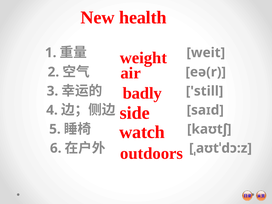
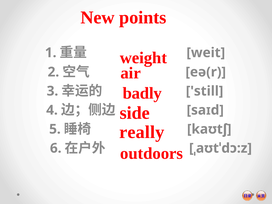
health: health -> points
watch: watch -> really
